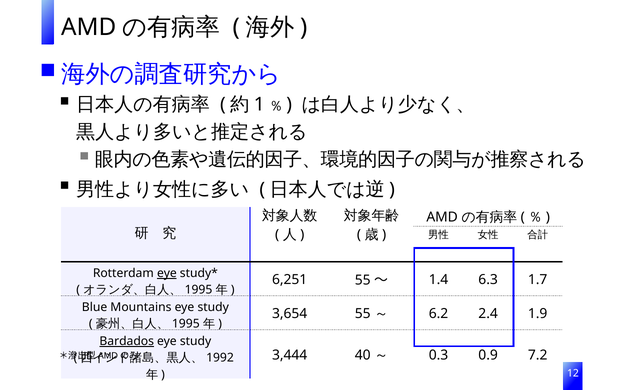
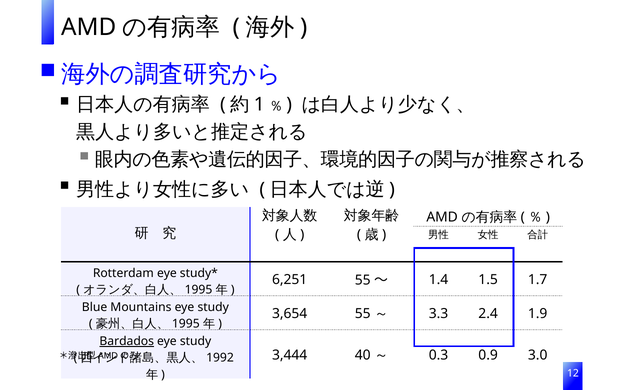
eye at (167, 273) underline: present -> none
6.3: 6.3 -> 1.5
6.2: 6.2 -> 3.3
7.2: 7.2 -> 3.0
